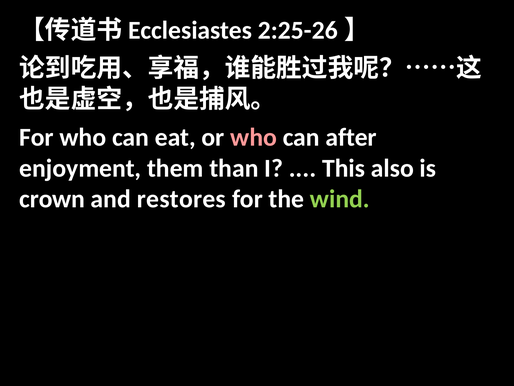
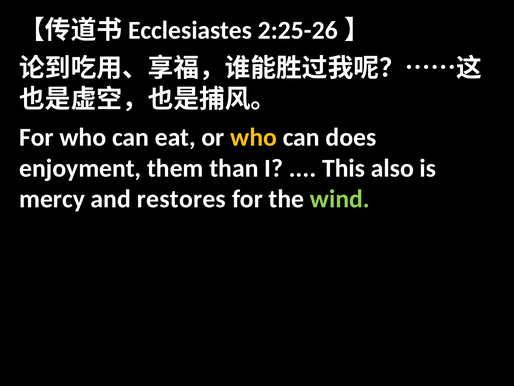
who at (254, 137) colour: pink -> yellow
after: after -> does
crown: crown -> mercy
